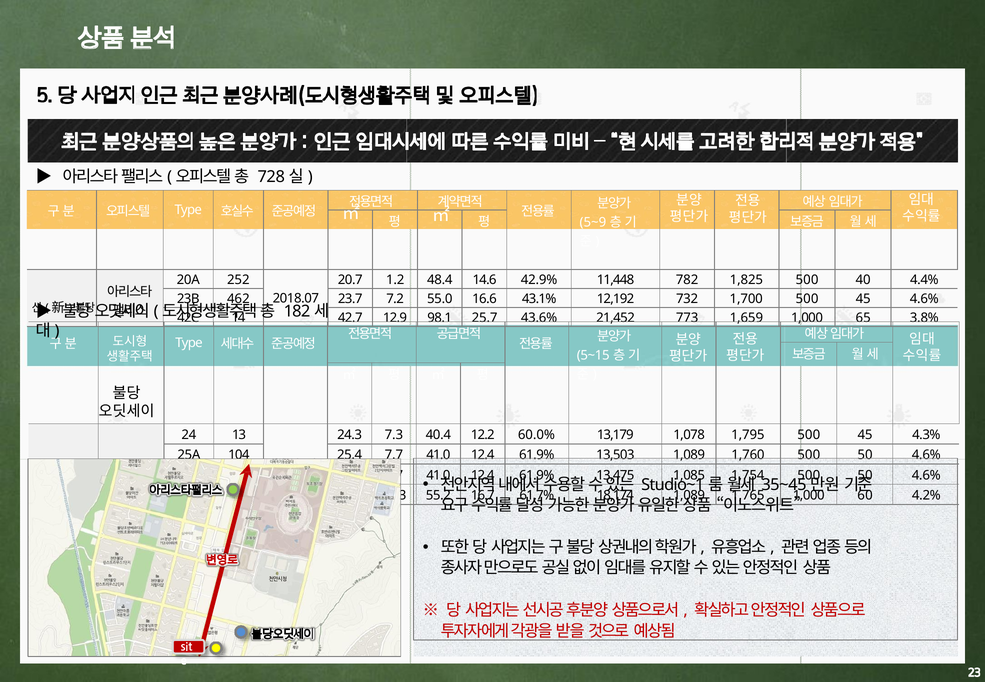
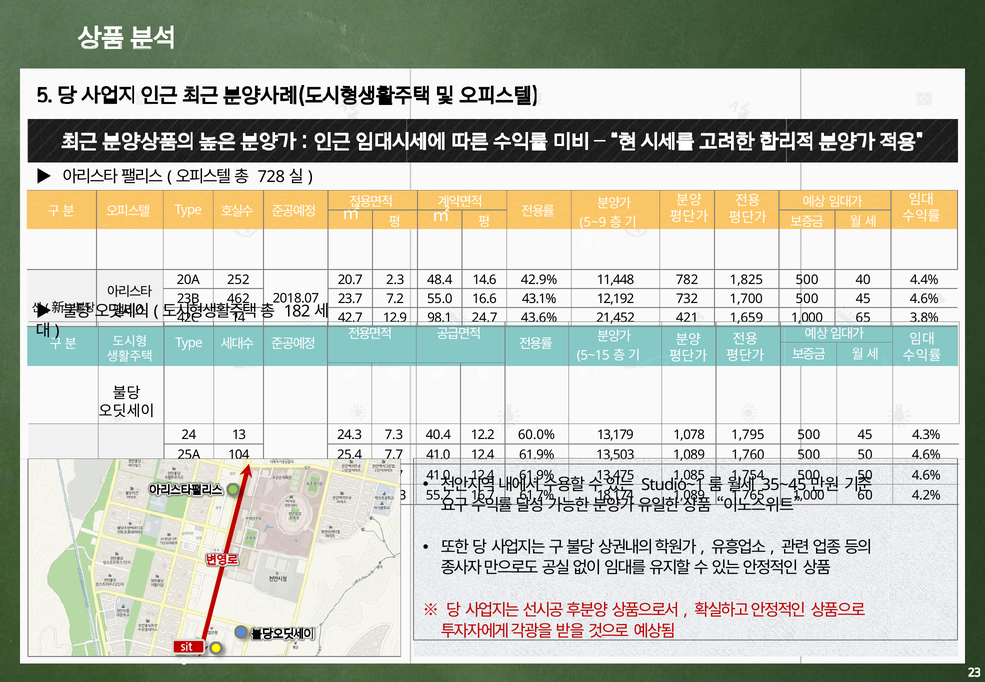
1.2: 1.2 -> 2.3
25.7: 25.7 -> 24.7
773: 773 -> 421
